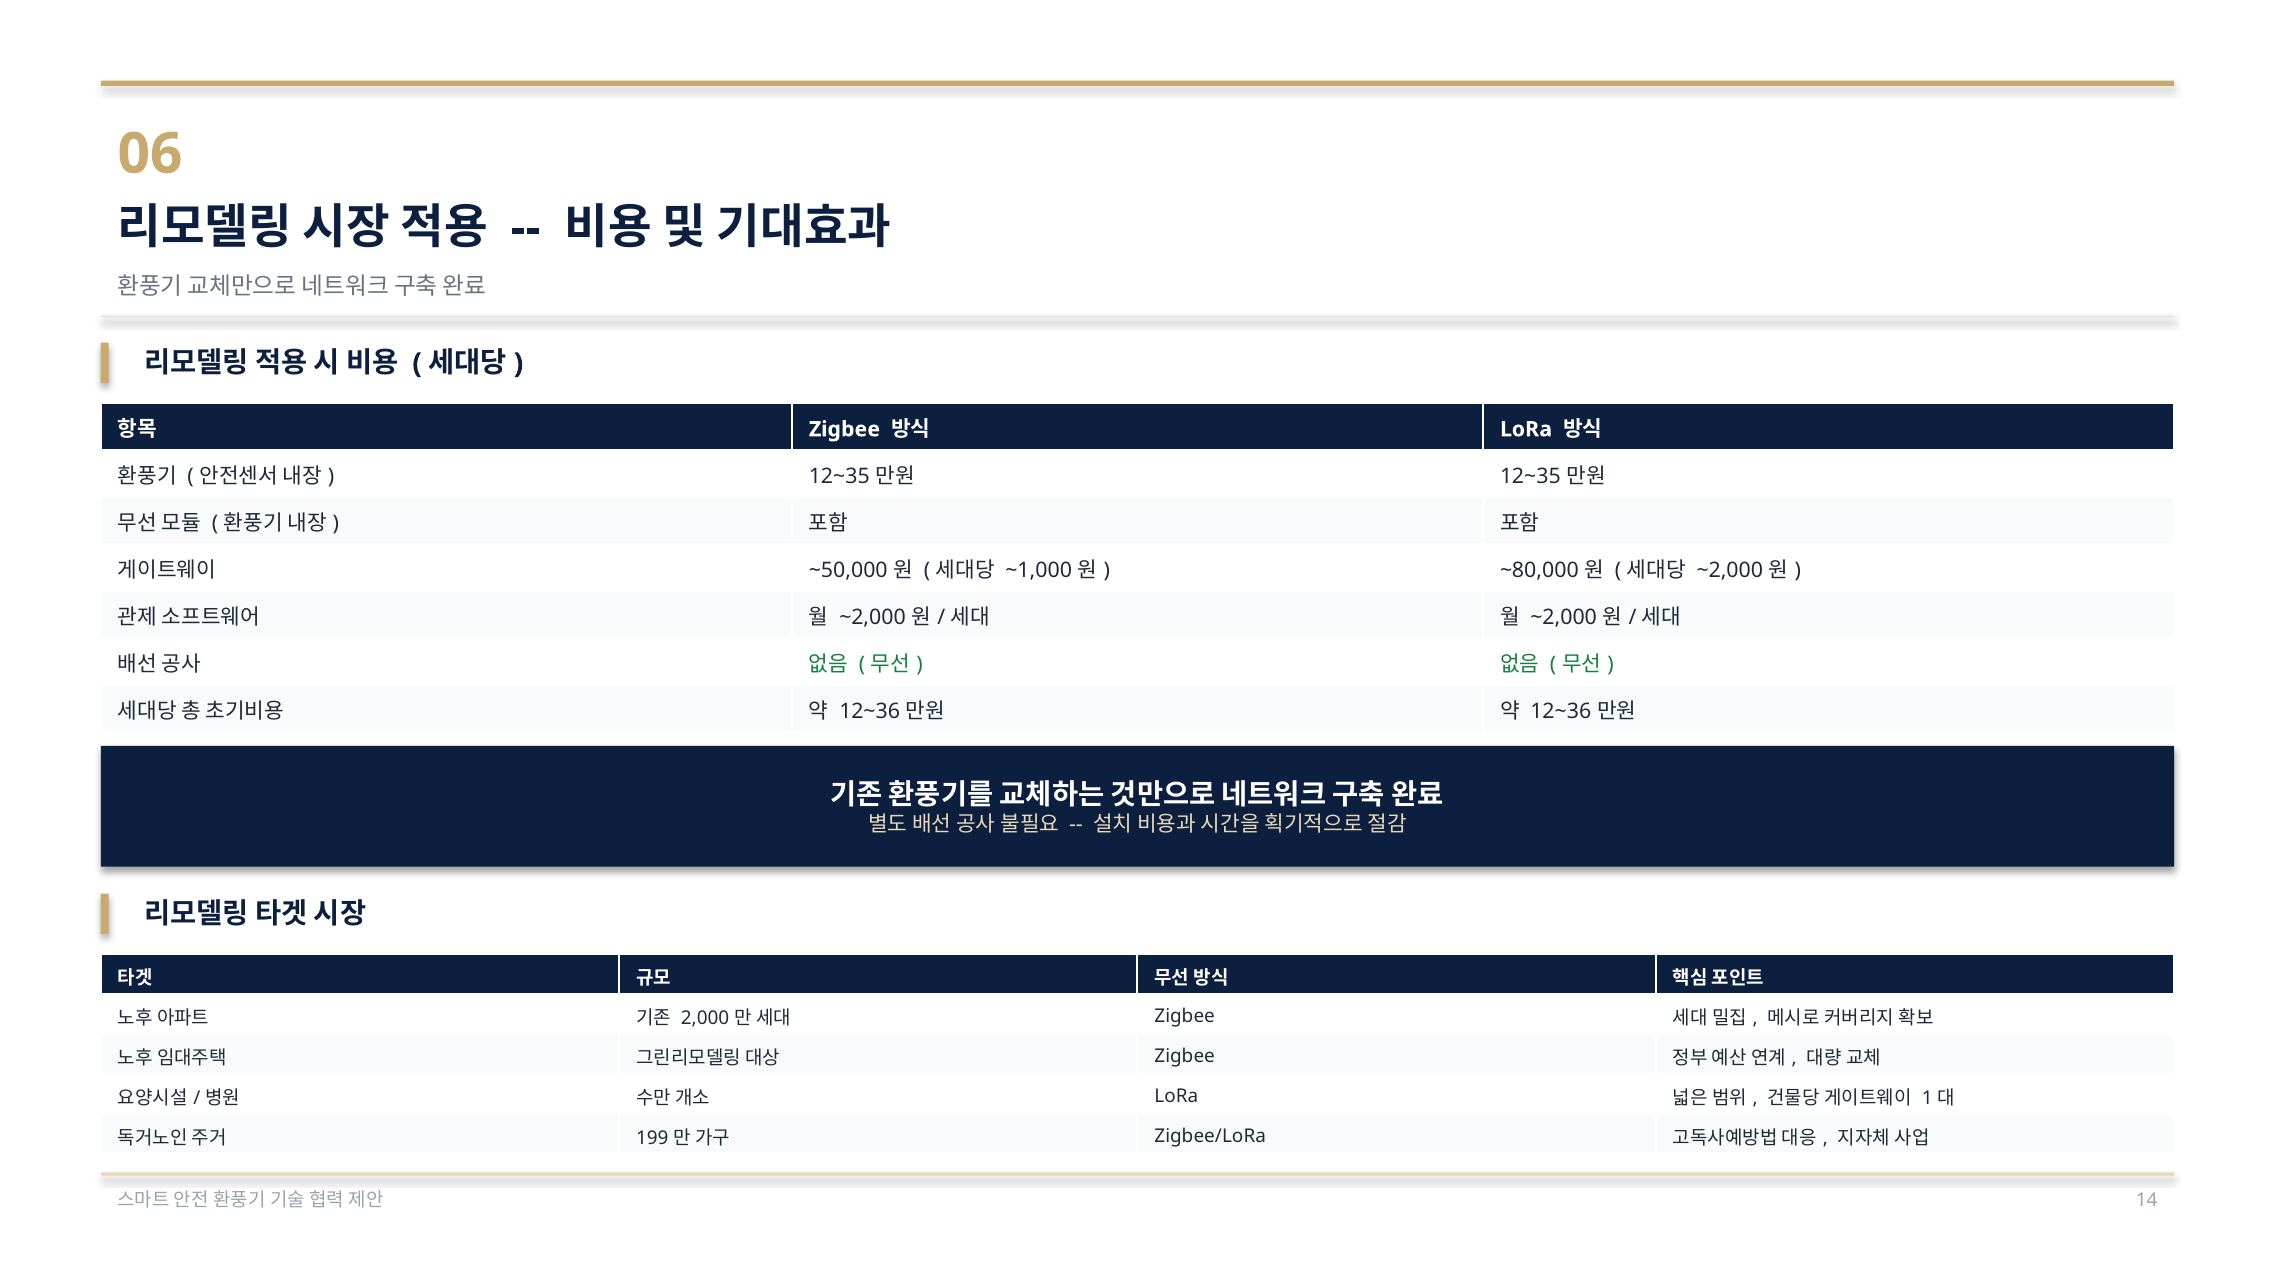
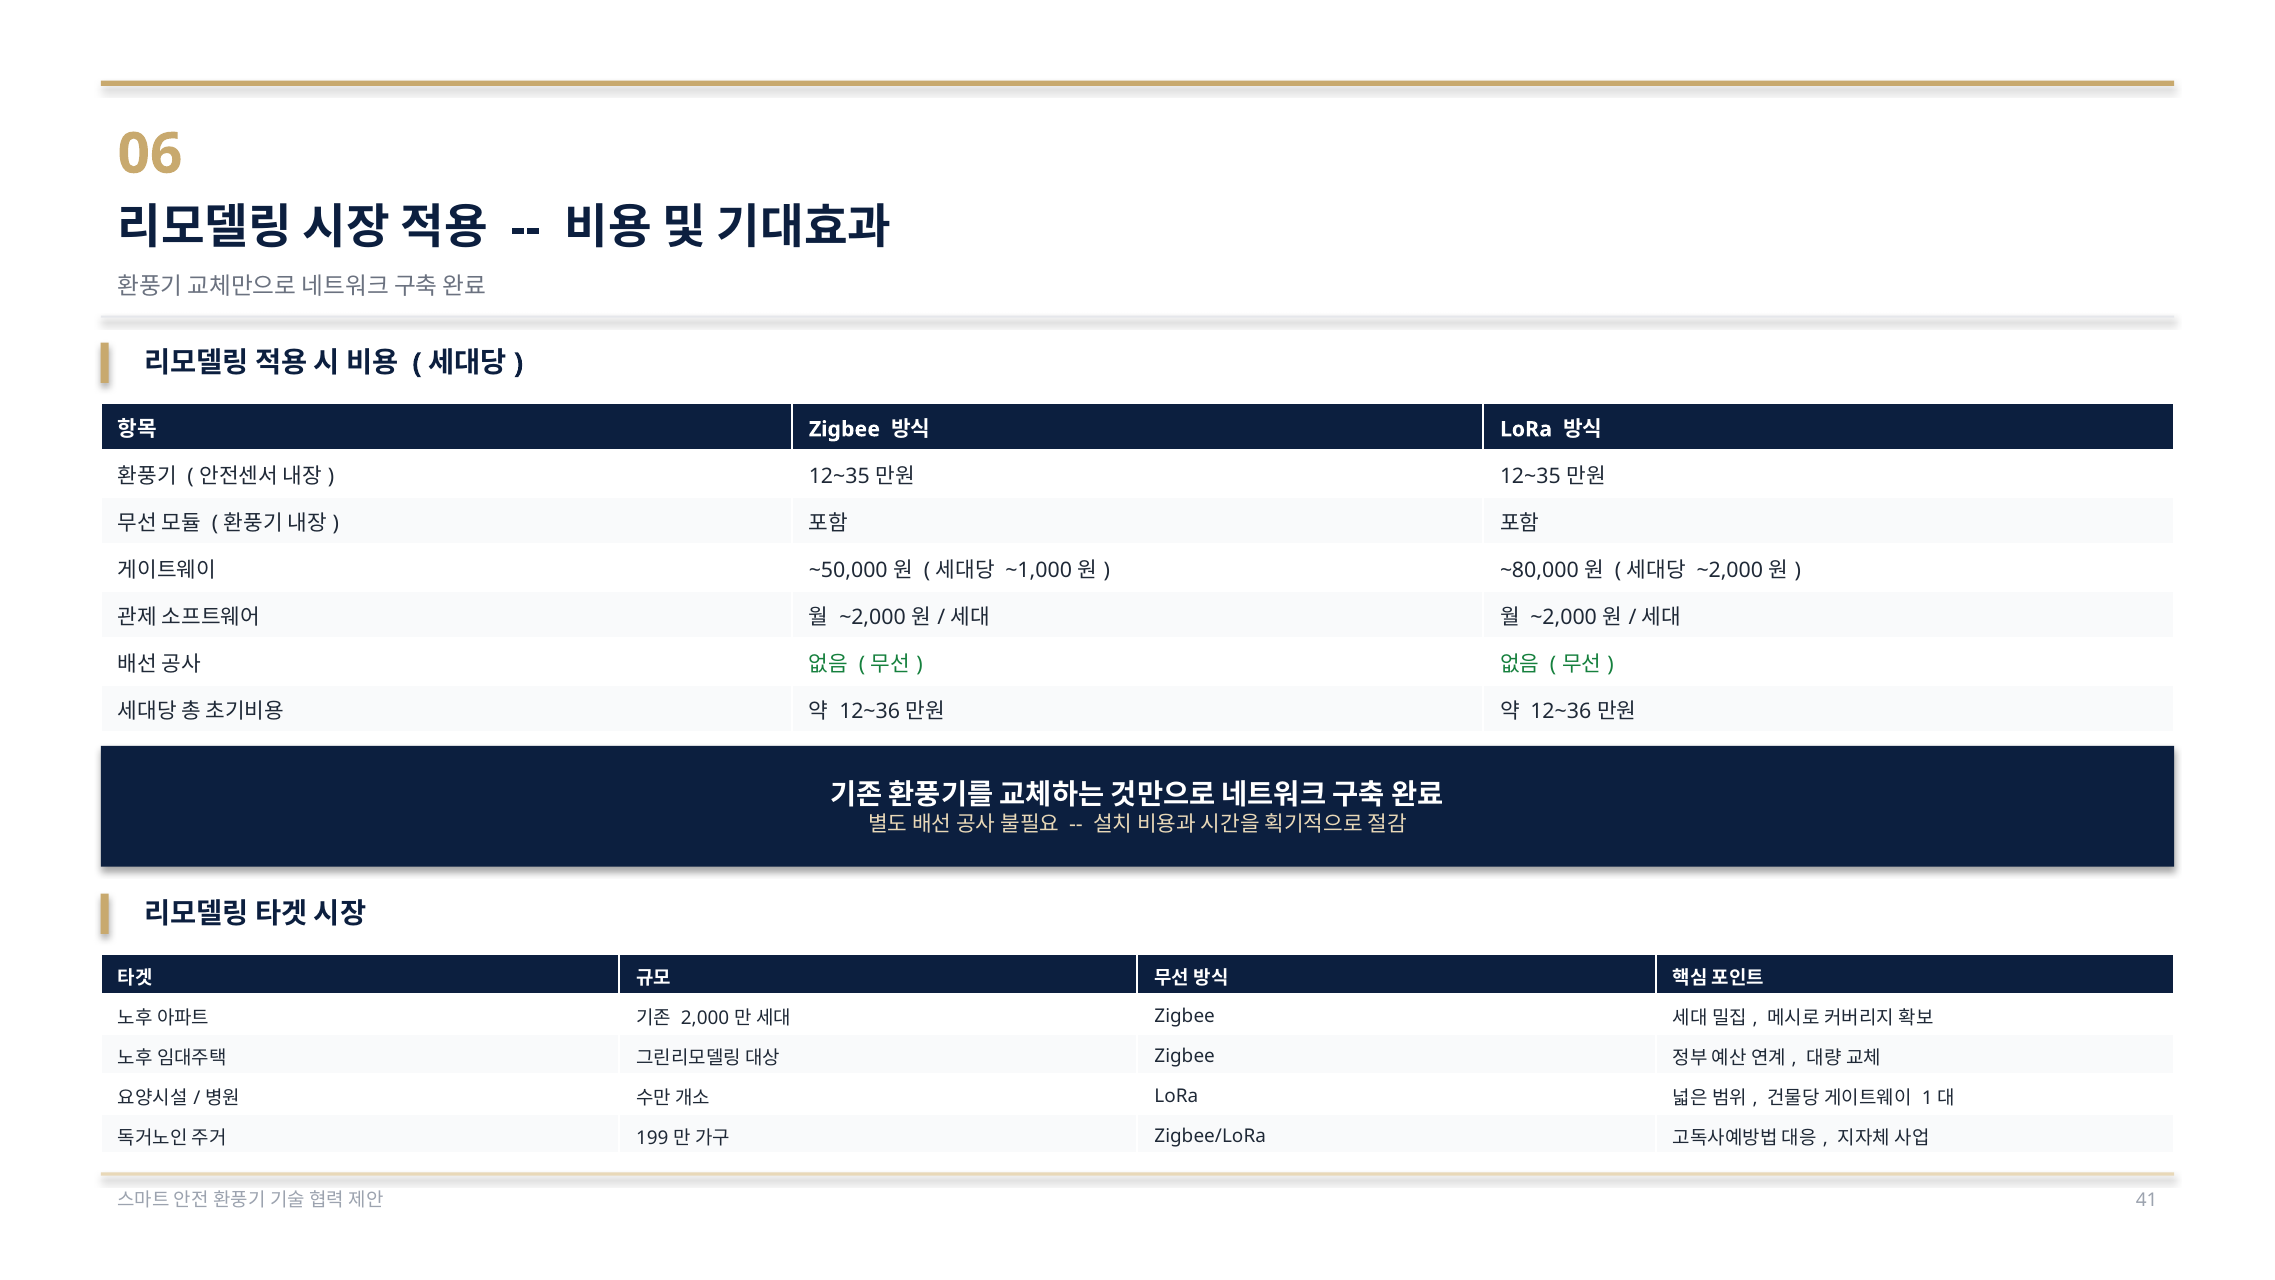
14: 14 -> 41
